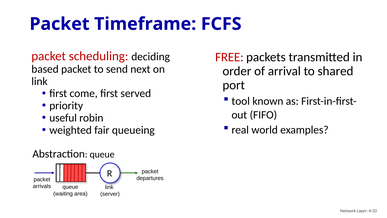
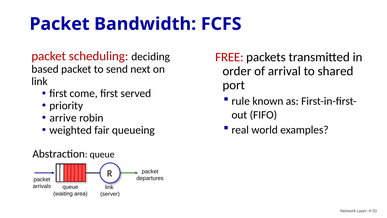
Timeframe: Timeframe -> Bandwidth
tool: tool -> rule
useful: useful -> arrive
